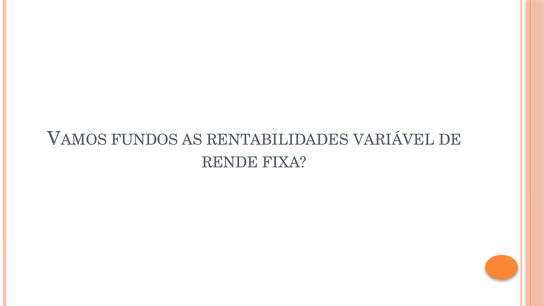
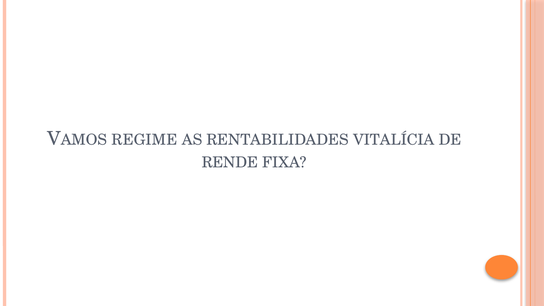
FUNDOS: FUNDOS -> REGIME
VARIÁVEL: VARIÁVEL -> VITALÍCIA
